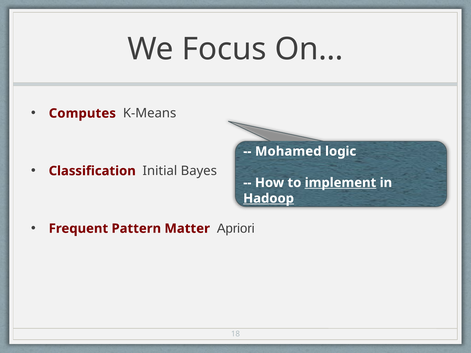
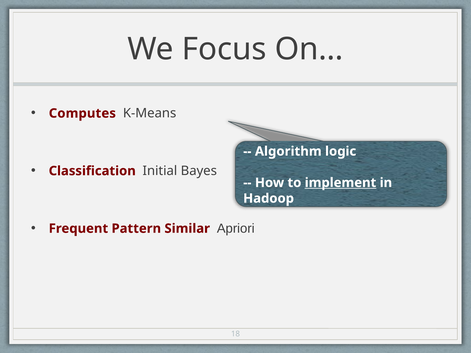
Mohamed: Mohamed -> Algorithm
Hadoop underline: present -> none
Matter: Matter -> Similar
